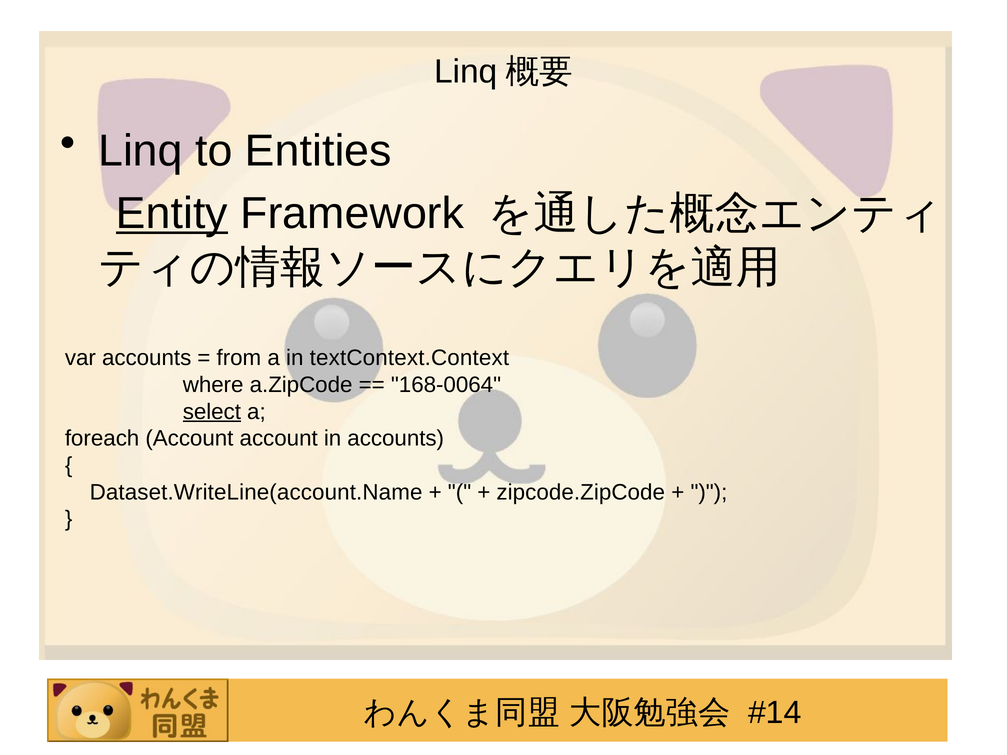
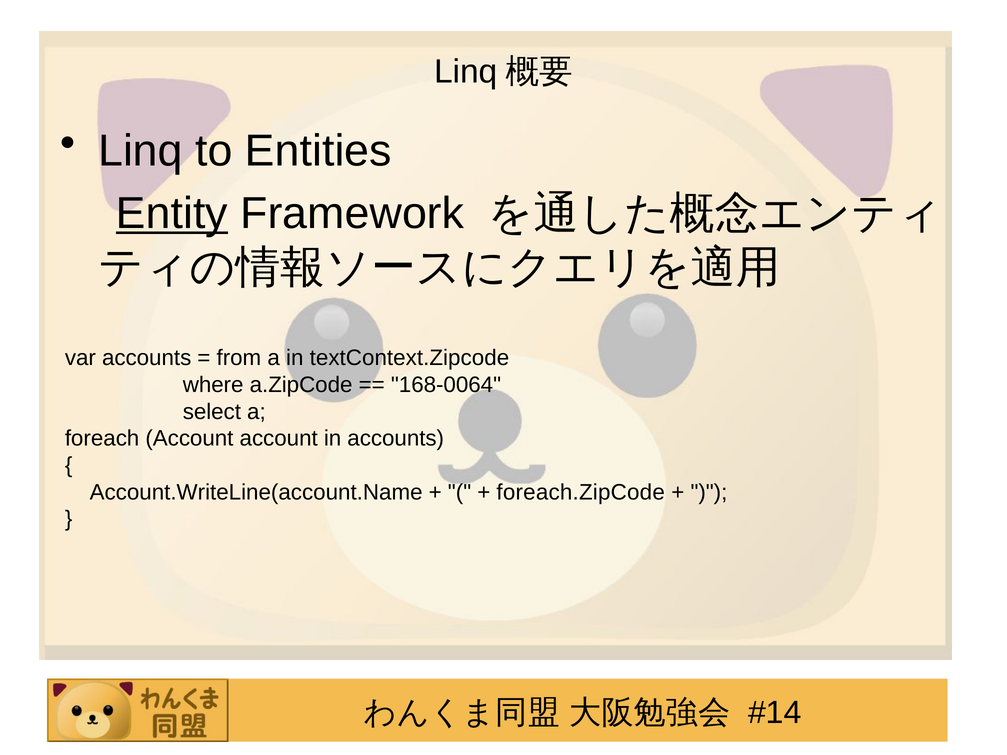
textContext.Context: textContext.Context -> textContext.Zipcode
select underline: present -> none
Dataset.WriteLine(account.Name: Dataset.WriteLine(account.Name -> Account.WriteLine(account.Name
zipcode.ZipCode: zipcode.ZipCode -> foreach.ZipCode
